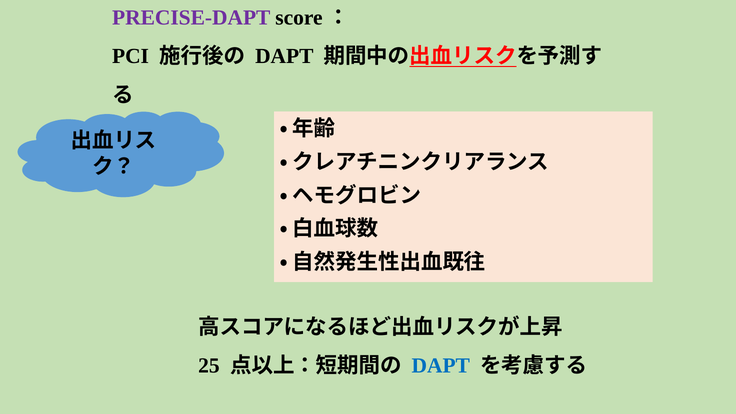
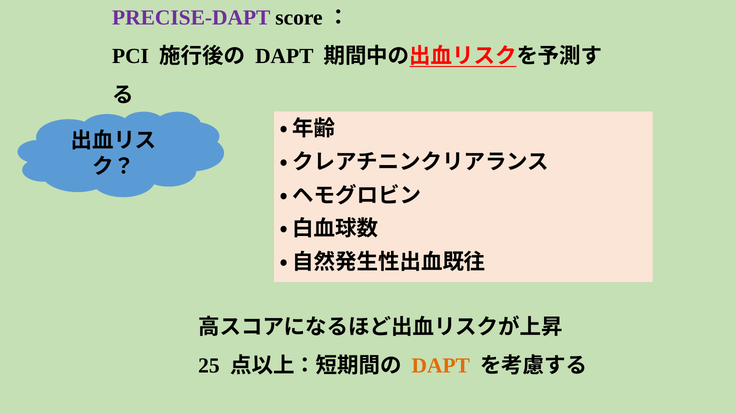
DAPT at (441, 366) colour: blue -> orange
